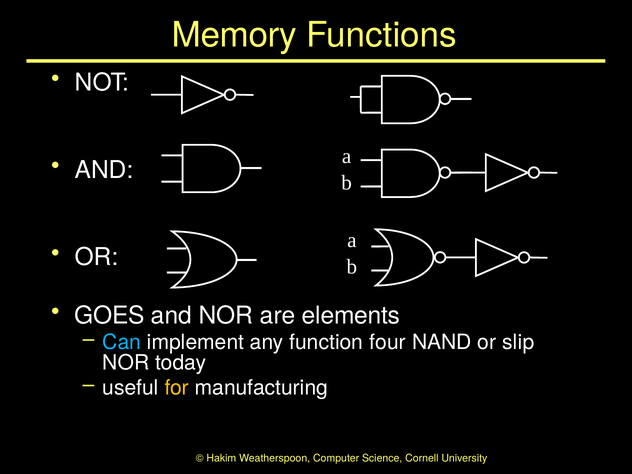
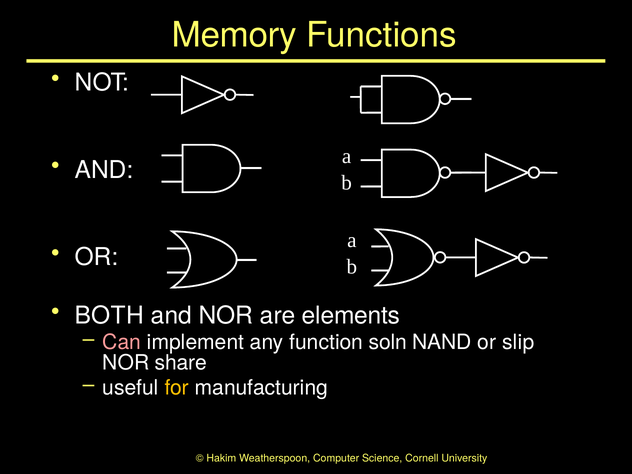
GOES: GOES -> BOTH
Can colour: light blue -> pink
four: four -> soln
today: today -> share
